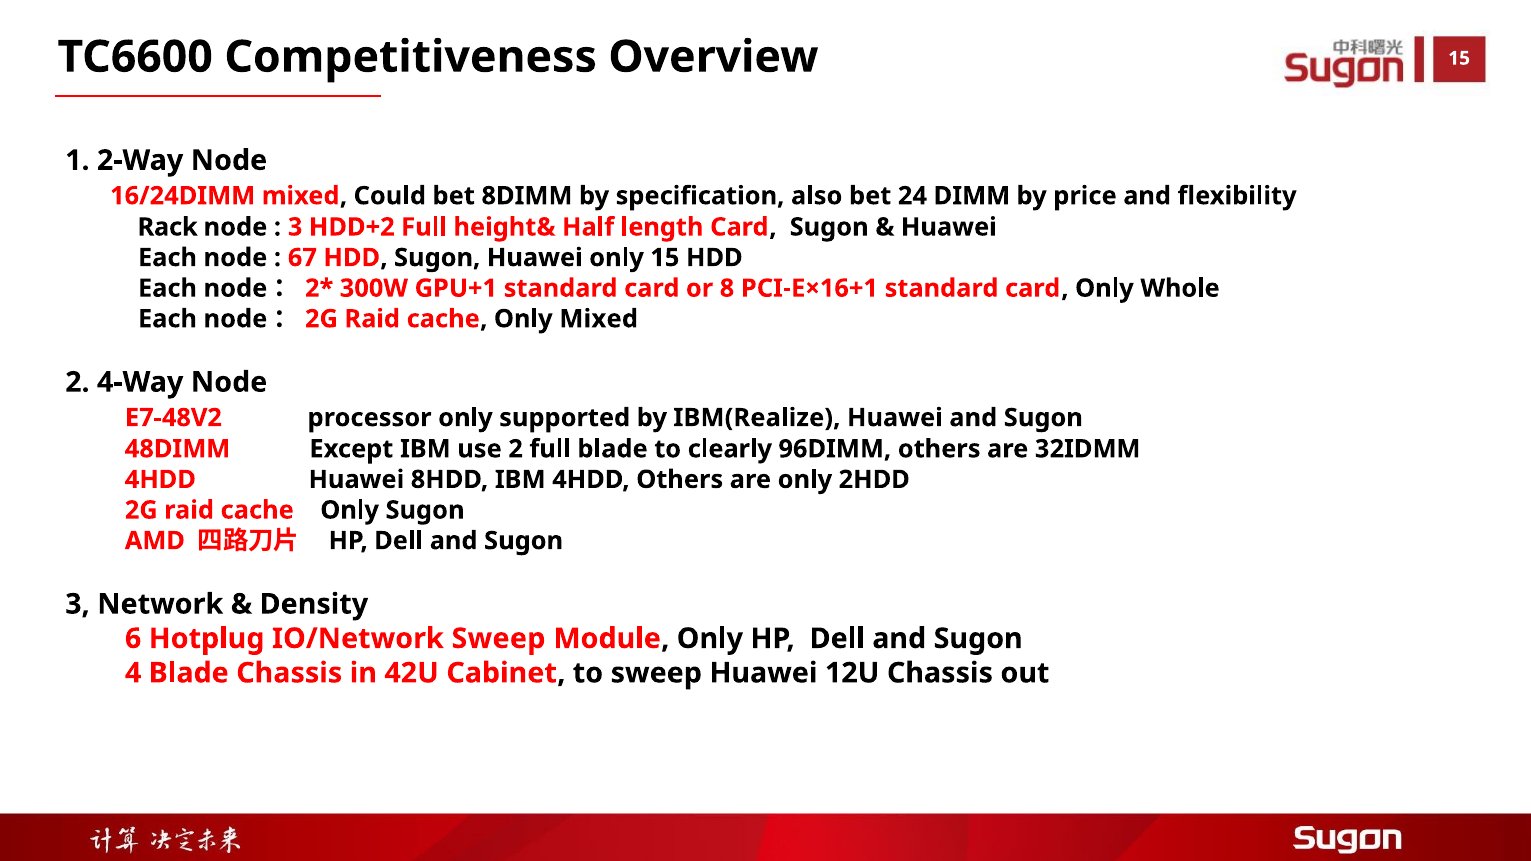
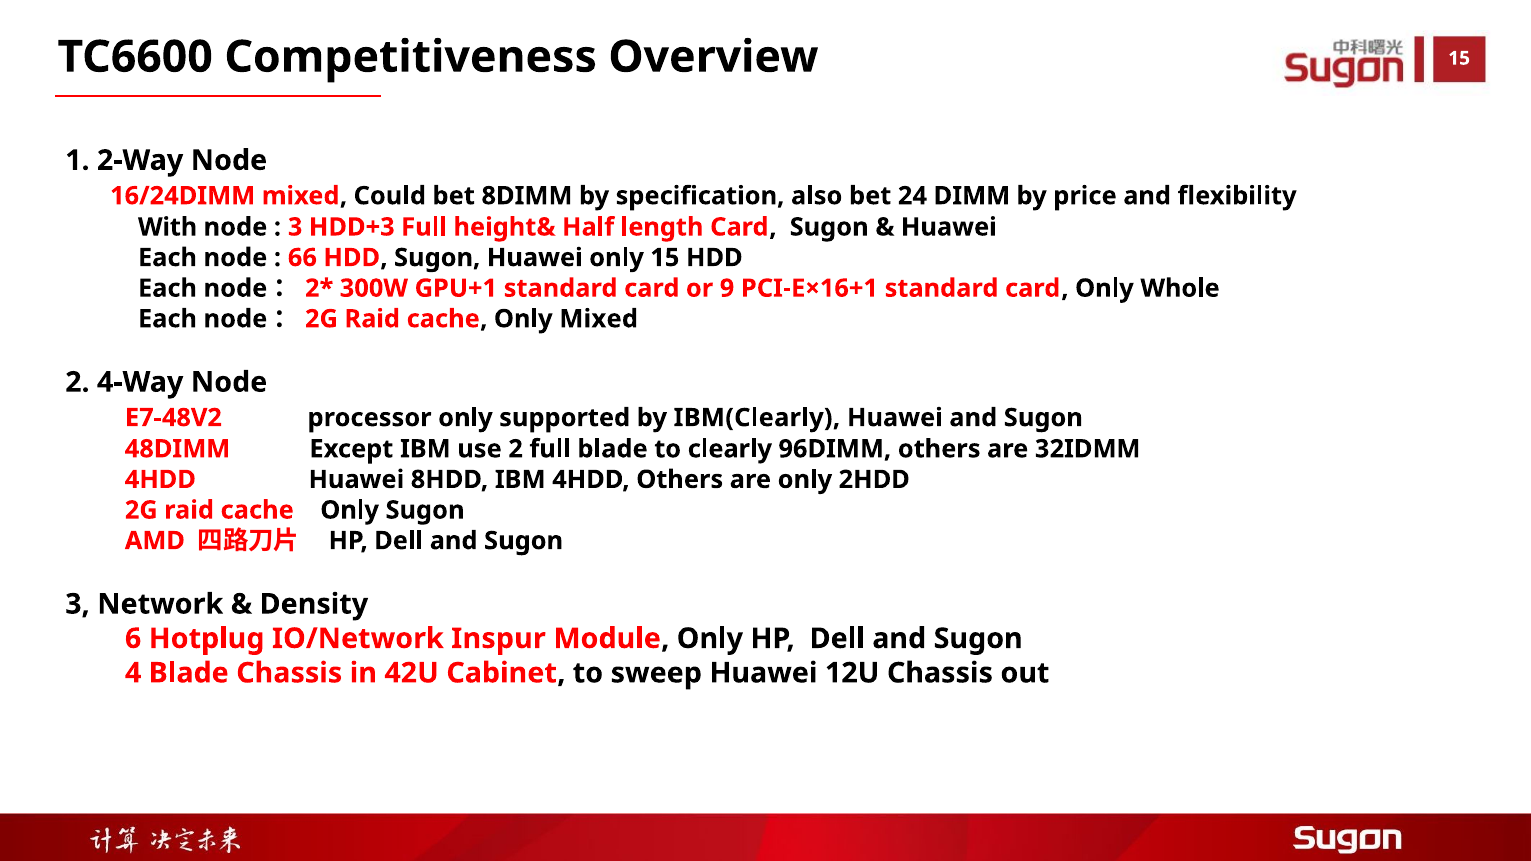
Rack: Rack -> With
HDD+2: HDD+2 -> HDD+3
67: 67 -> 66
8: 8 -> 9
IBM(Realize: IBM(Realize -> IBM(Clearly
IO/Network Sweep: Sweep -> Inspur
